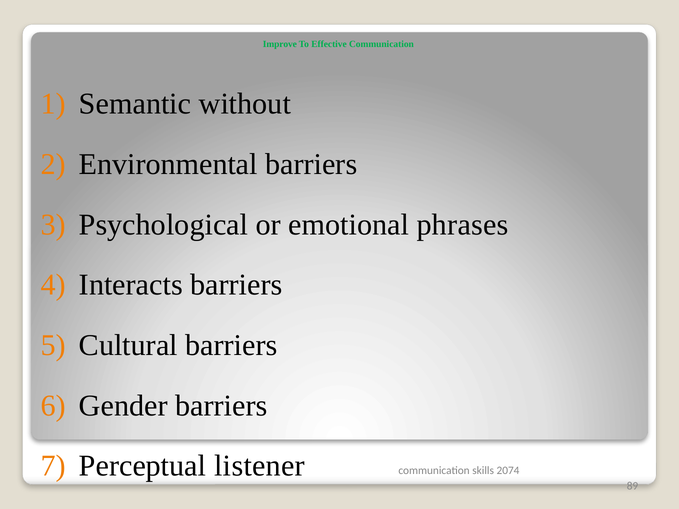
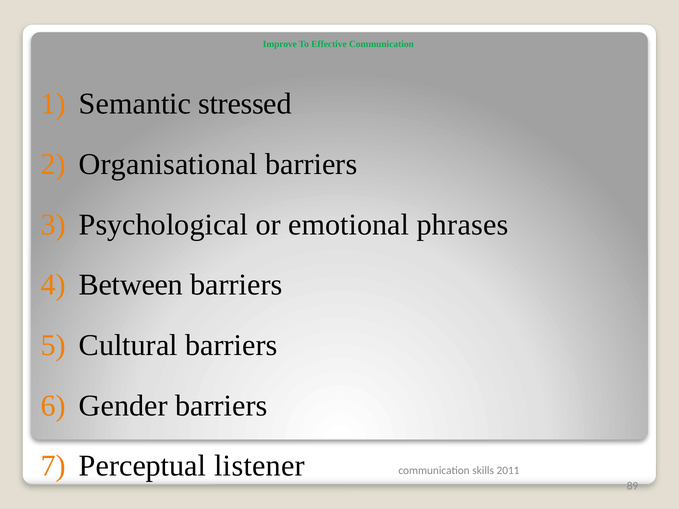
without: without -> stressed
Environmental: Environmental -> Organisational
Interacts: Interacts -> Between
2074: 2074 -> 2011
